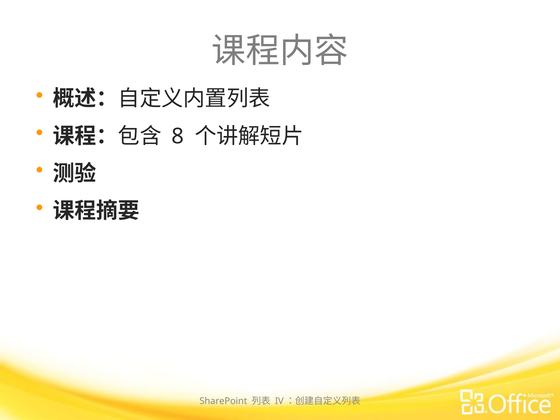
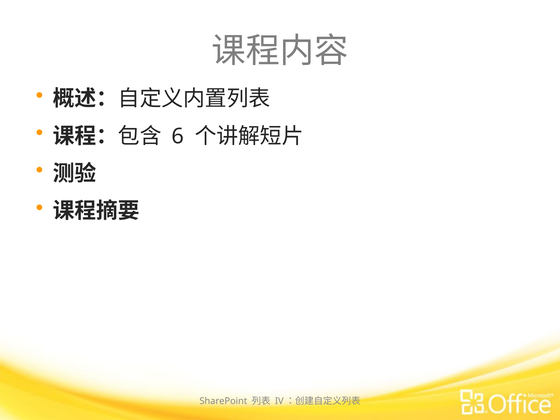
8: 8 -> 6
